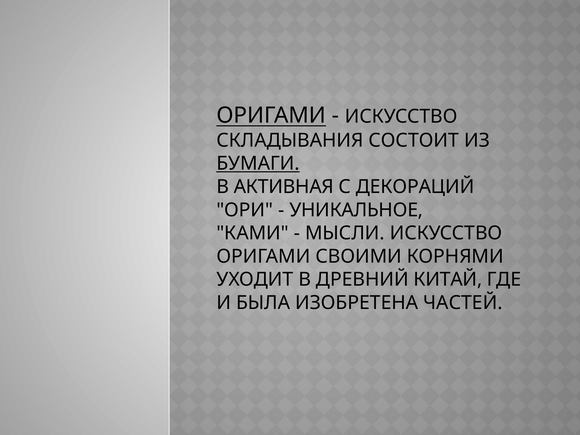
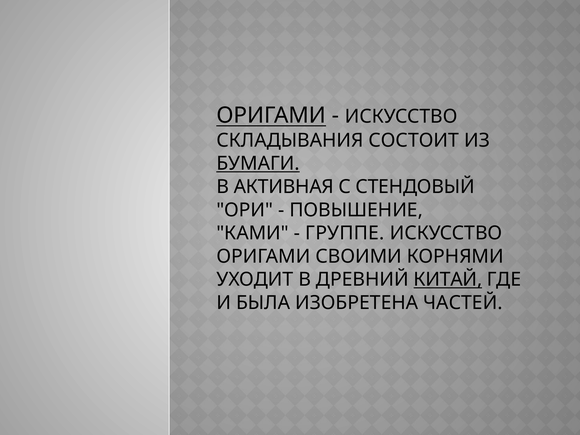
ДЕКОРАЦИЙ: ДЕКОРАЦИЙ -> СТЕНДОВЫЙ
УНИКАЛЬНОЕ: УНИКАЛЬНОЕ -> ПОВЫШЕНИЕ
МЫСЛИ: МЫСЛИ -> ГРУППЕ
КИТАЙ underline: none -> present
